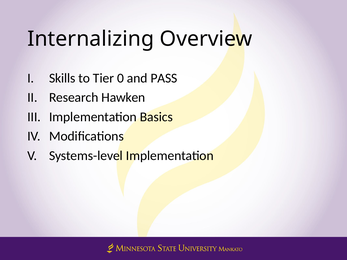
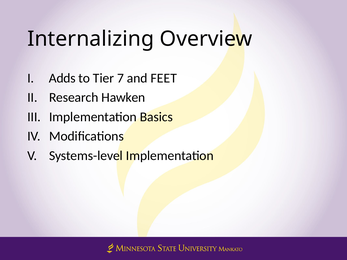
Skills: Skills -> Adds
0: 0 -> 7
PASS: PASS -> FEET
